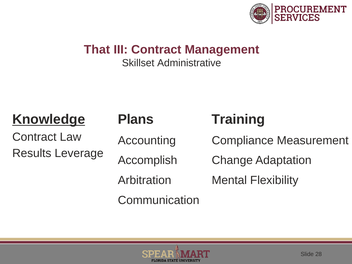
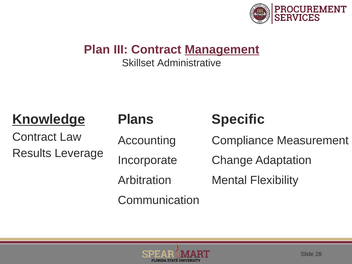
That: That -> Plan
Management underline: none -> present
Training: Training -> Specific
Accomplish: Accomplish -> Incorporate
